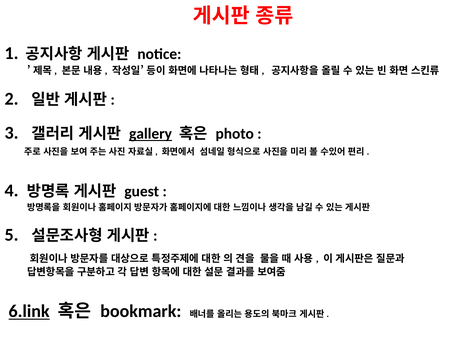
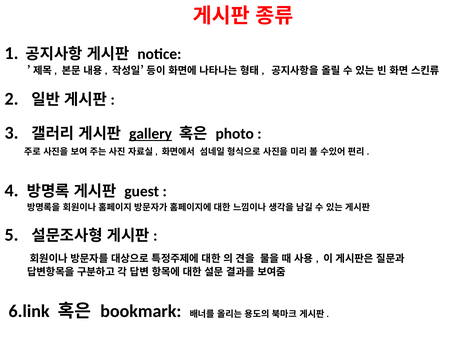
6.link underline: present -> none
